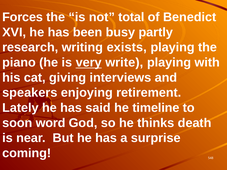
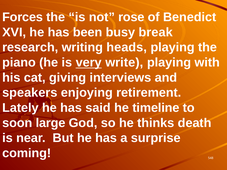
total: total -> rose
partly: partly -> break
exists: exists -> heads
word: word -> large
